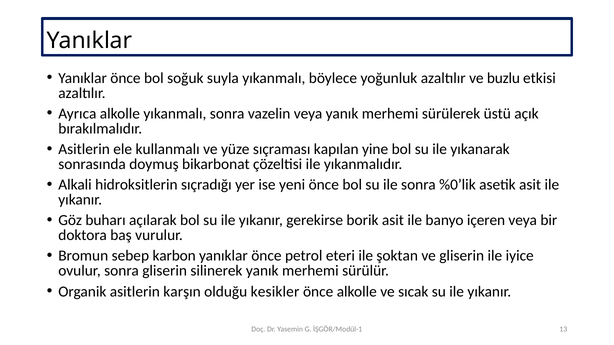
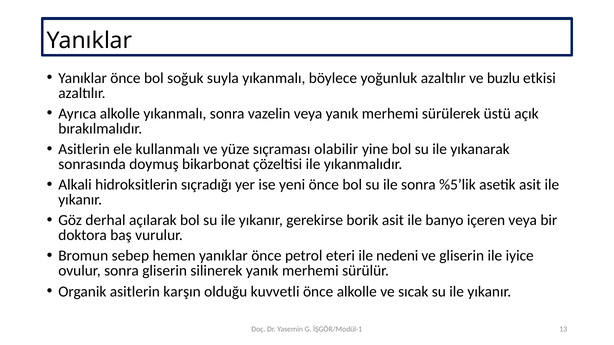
kapılan: kapılan -> olabilir
%0’lik: %0’lik -> %5’lik
buharı: buharı -> derhal
karbon: karbon -> hemen
şoktan: şoktan -> nedeni
kesikler: kesikler -> kuvvetli
